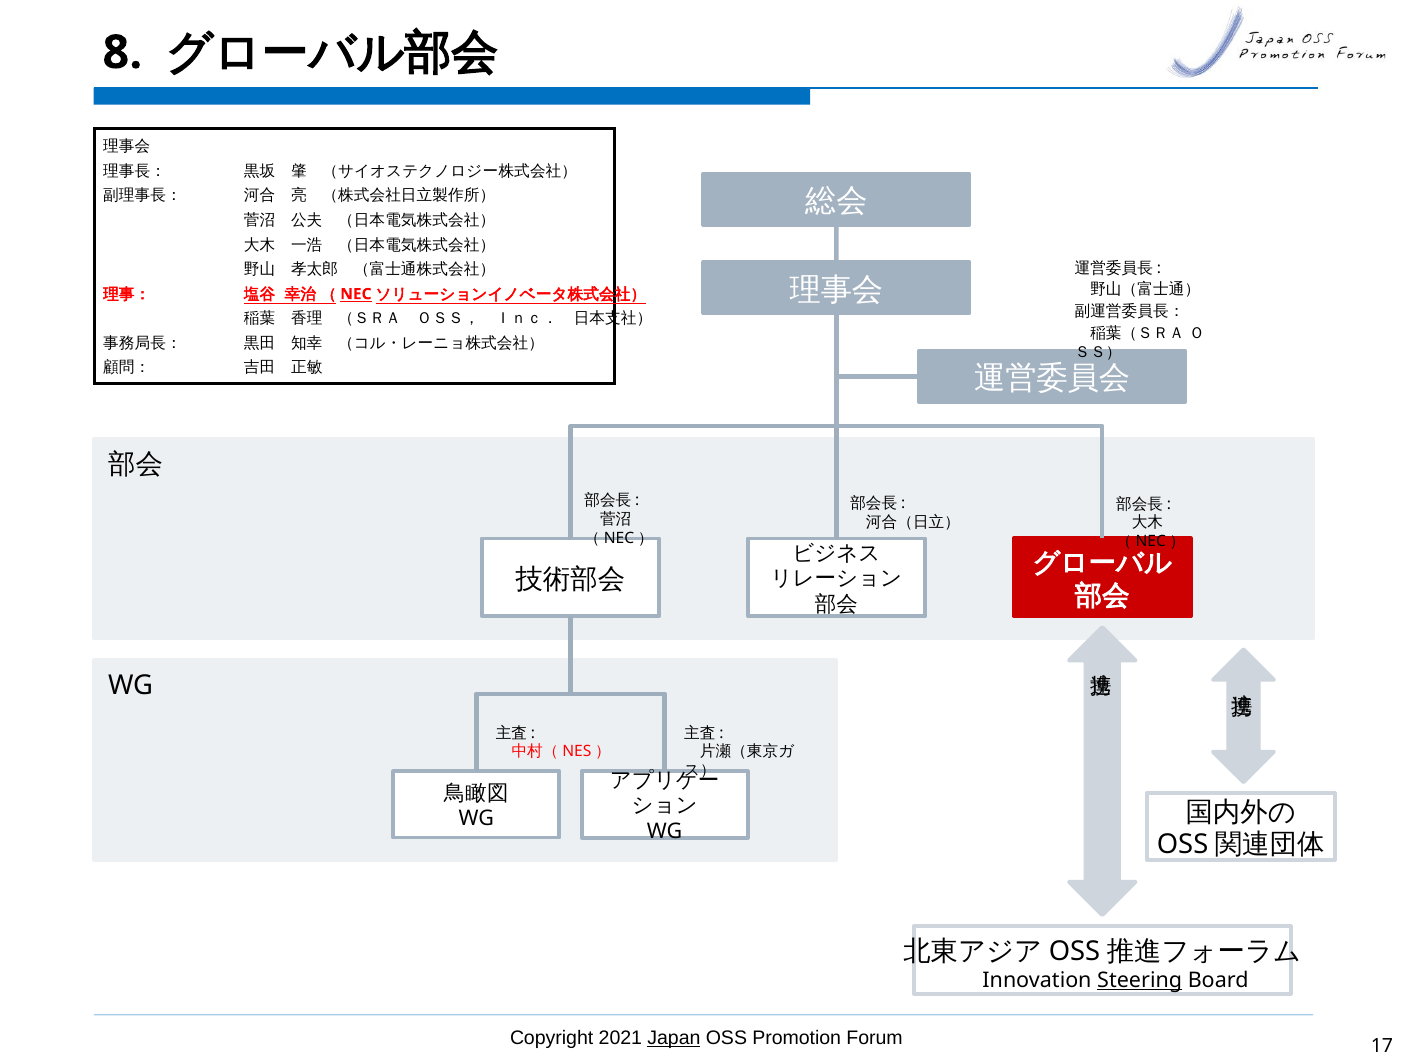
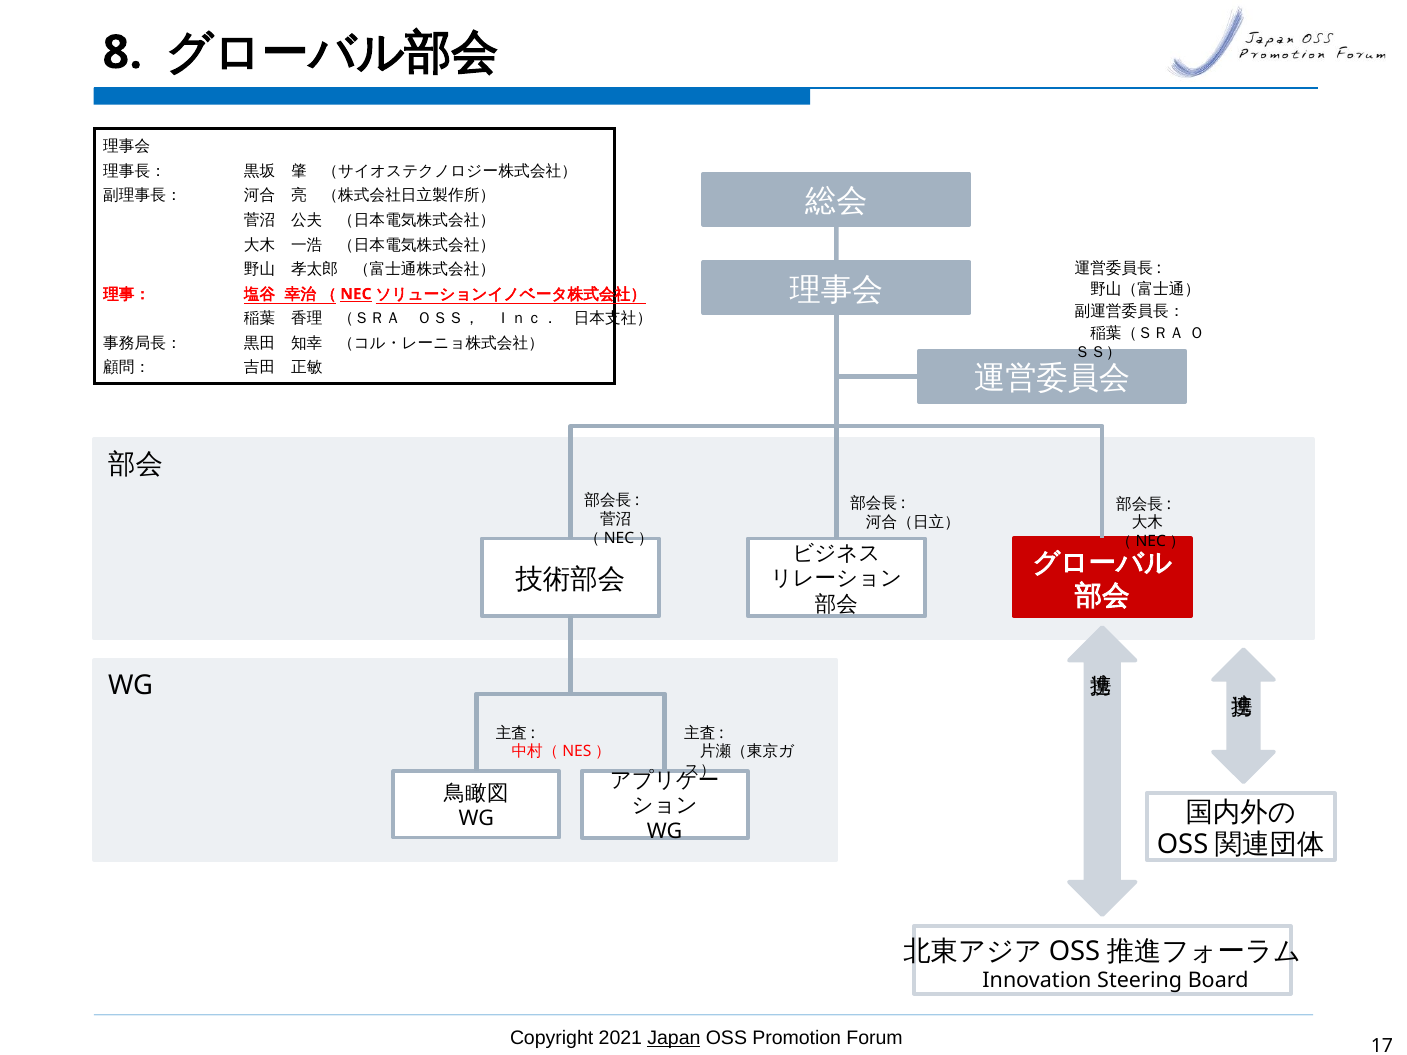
Steering underline: present -> none
